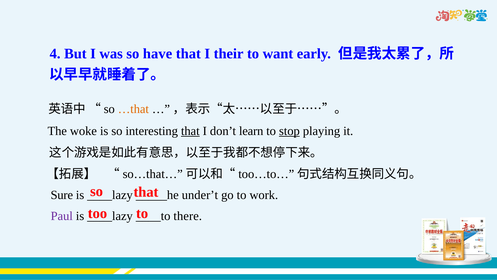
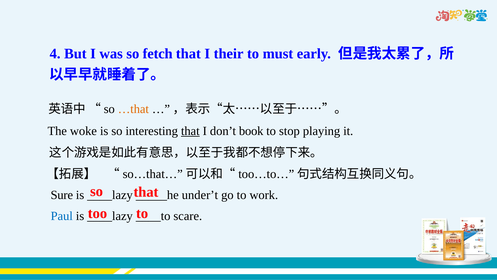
have: have -> fetch
want: want -> must
learn: learn -> book
stop underline: present -> none
Paul colour: purple -> blue
there: there -> scare
